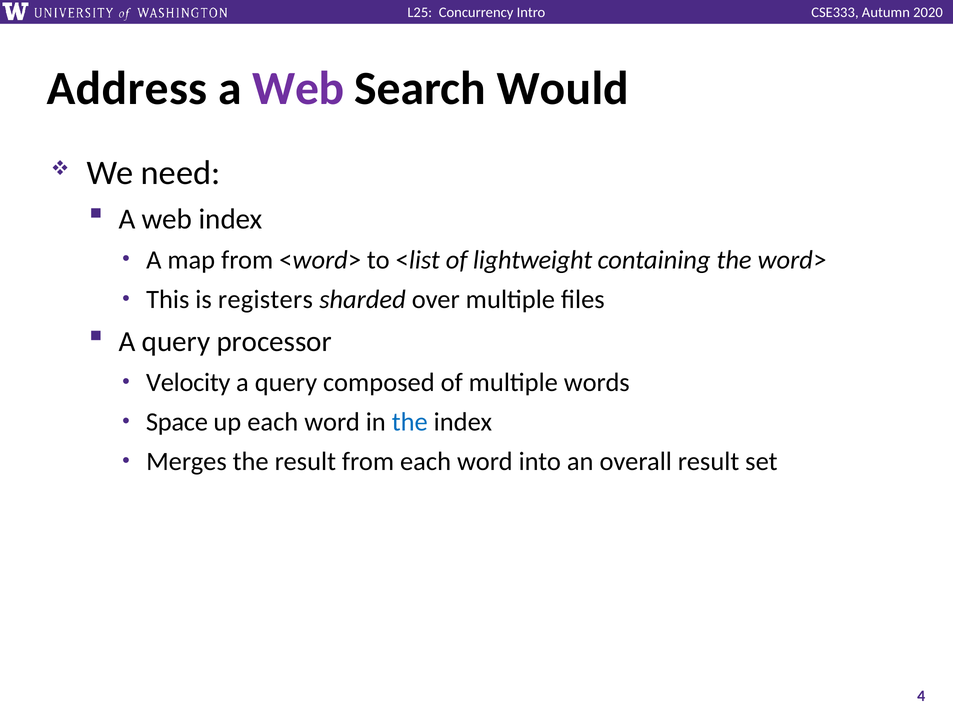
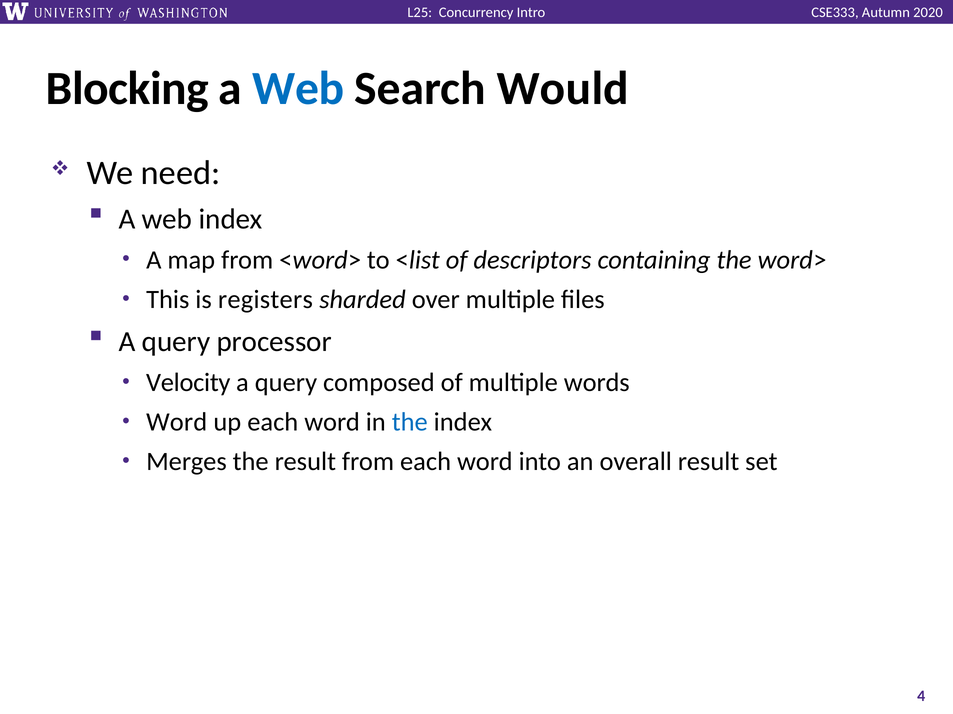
Address: Address -> Blocking
Web at (298, 88) colour: purple -> blue
lightweight: lightweight -> descriptors
Space at (177, 423): Space -> Word
